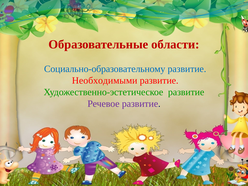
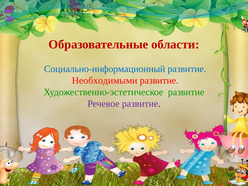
Социально-образовательному: Социально-образовательному -> Социально-информационный
